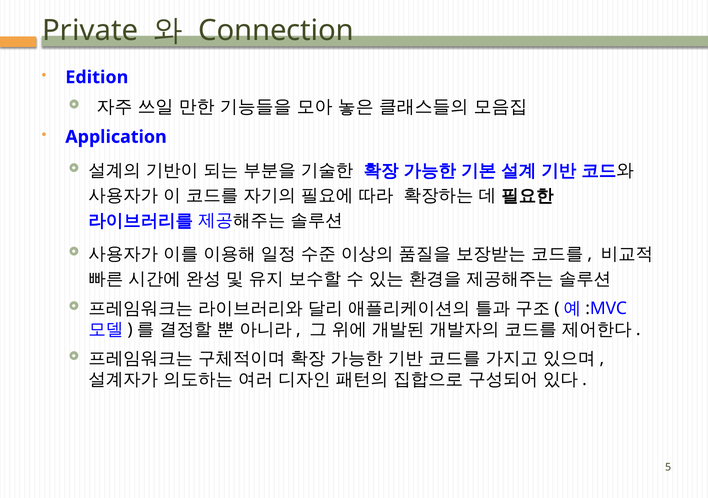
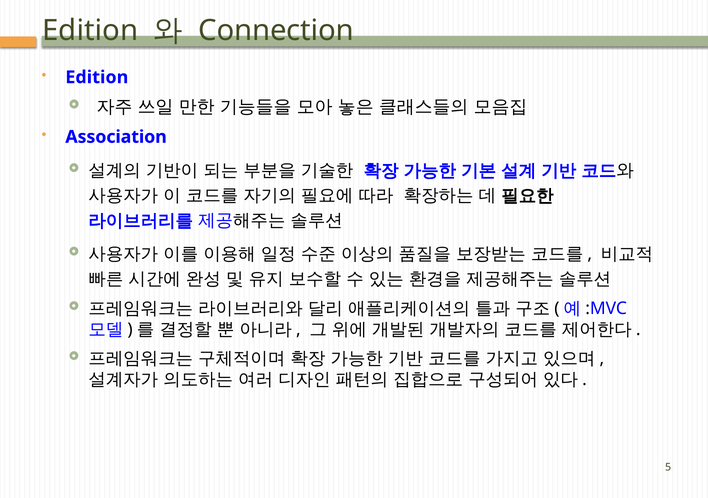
Private at (90, 31): Private -> Edition
Application: Application -> Association
